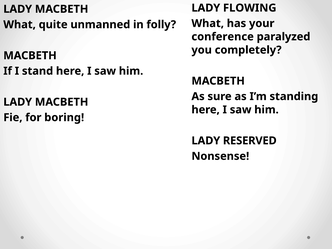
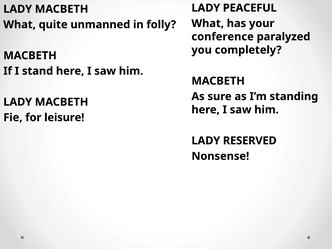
FLOWING: FLOWING -> PEACEFUL
boring: boring -> leisure
